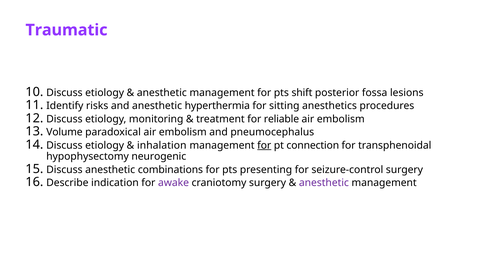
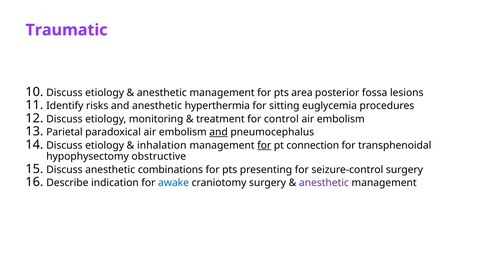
shift: shift -> area
anesthetics: anesthetics -> euglycemia
reliable: reliable -> control
Volume: Volume -> Parietal
and at (219, 132) underline: none -> present
neurogenic: neurogenic -> obstructive
awake colour: purple -> blue
